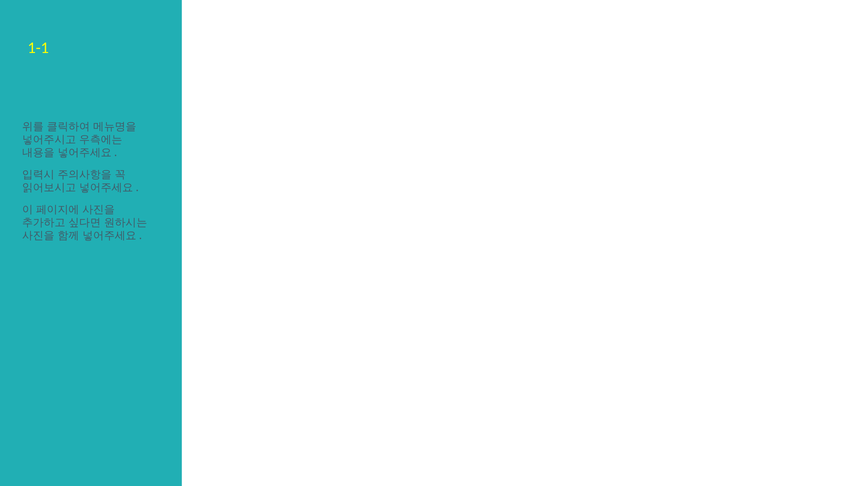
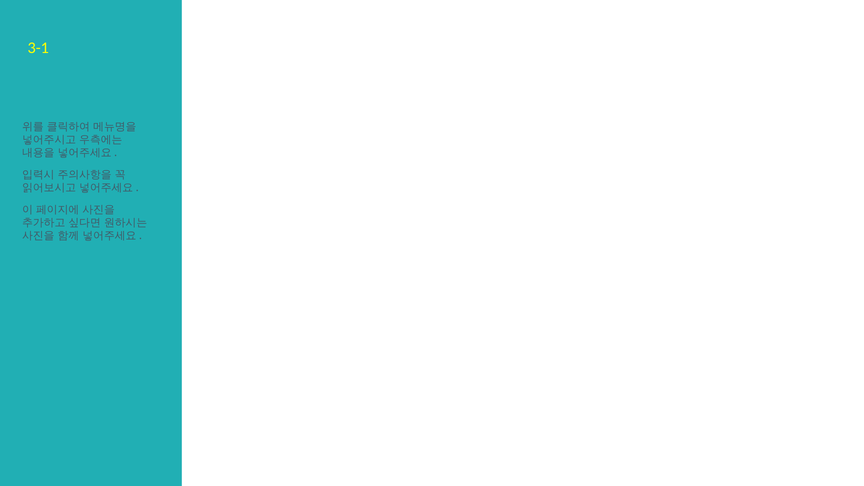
1-1: 1-1 -> 3-1
